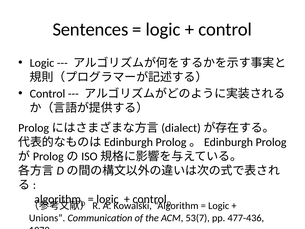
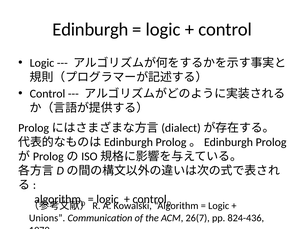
Sentences: Sentences -> Edinburgh
53(7: 53(7 -> 26(7
477-436: 477-436 -> 824-436
